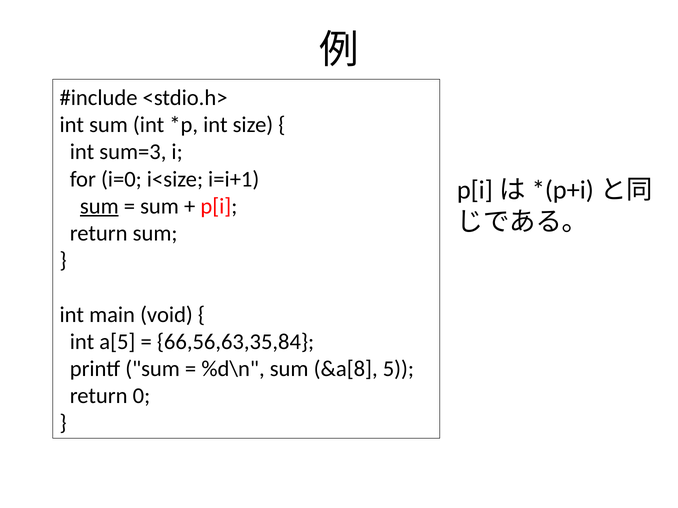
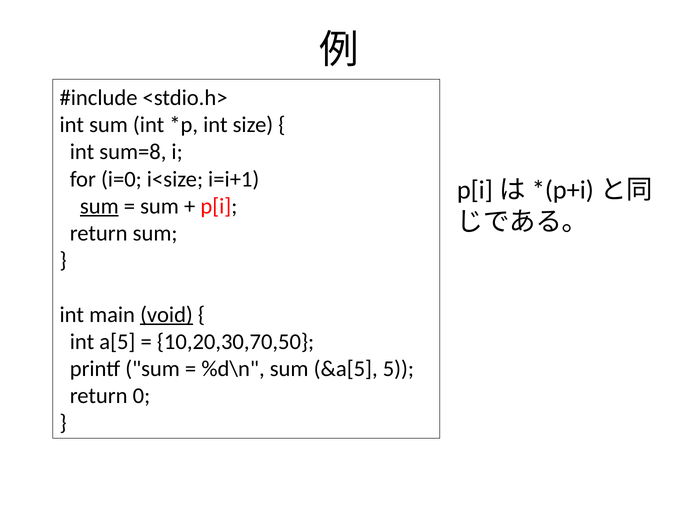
sum=3: sum=3 -> sum=8
void underline: none -> present
66,56,63,35,84: 66,56,63,35,84 -> 10,20,30,70,50
&a[8: &a[8 -> &a[5
